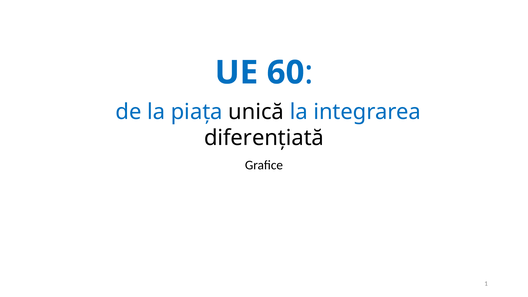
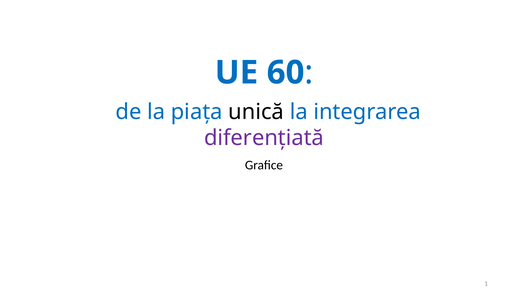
diferențiată colour: black -> purple
